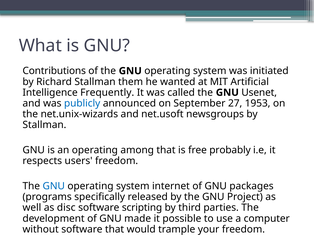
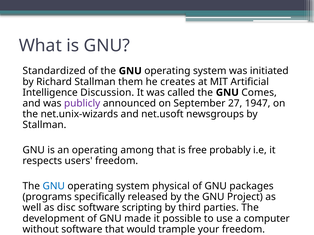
Contributions: Contributions -> Standardized
wanted: wanted -> creates
Frequently: Frequently -> Discussion
Usenet: Usenet -> Comes
publicly colour: blue -> purple
1953: 1953 -> 1947
internet: internet -> physical
